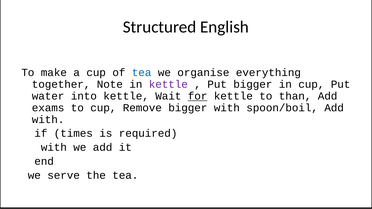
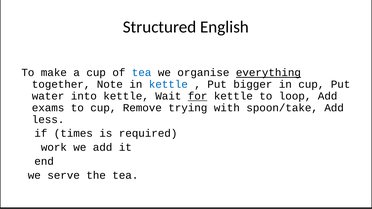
everything underline: none -> present
kettle at (168, 84) colour: purple -> blue
than: than -> loop
Remove bigger: bigger -> trying
spoon/boil: spoon/boil -> spoon/take
with at (48, 120): with -> less
with at (54, 148): with -> work
